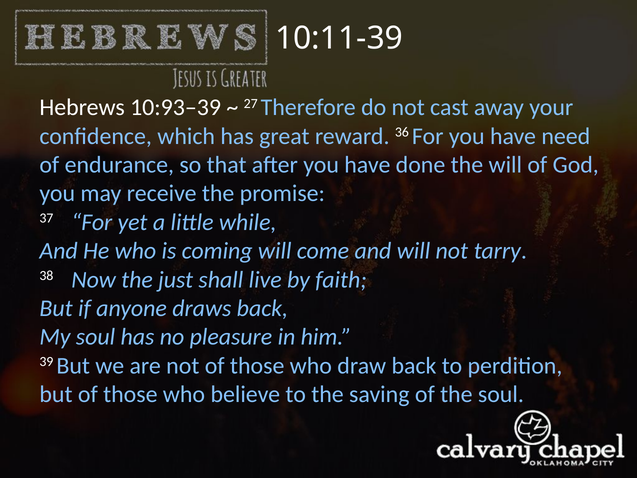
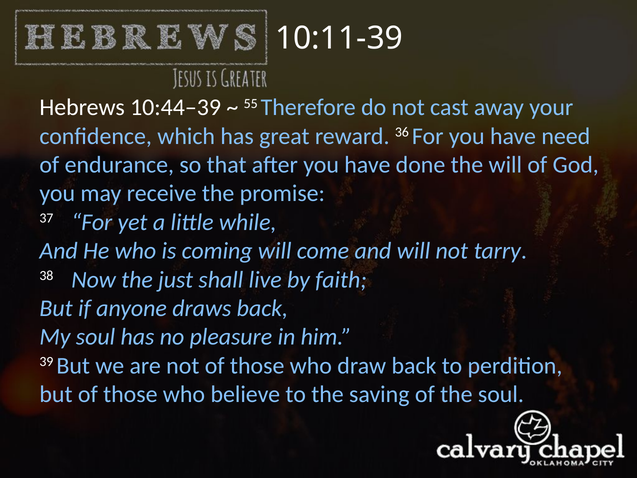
10:93–39: 10:93–39 -> 10:44–39
27: 27 -> 55
